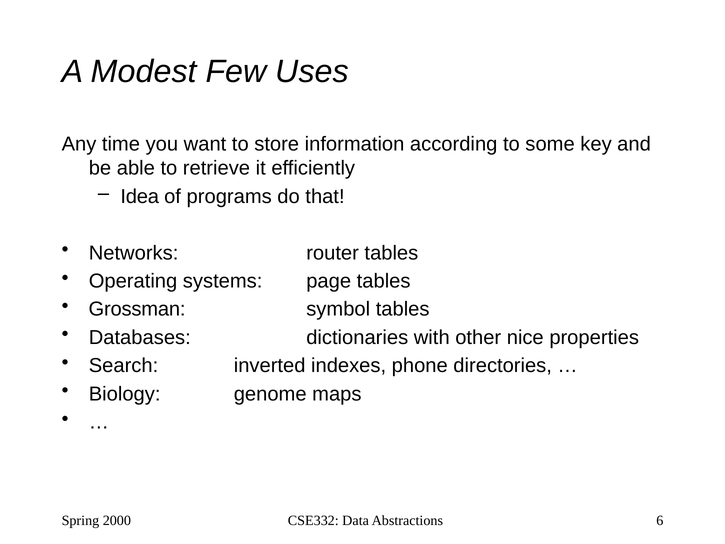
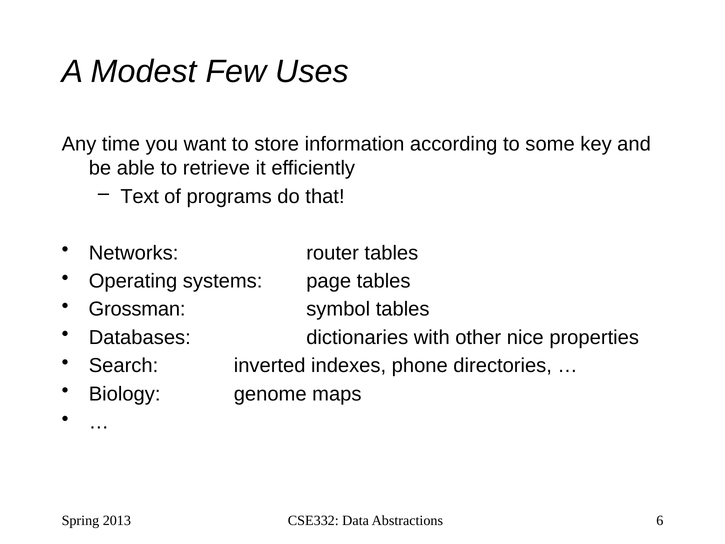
Idea: Idea -> Text
2000: 2000 -> 2013
